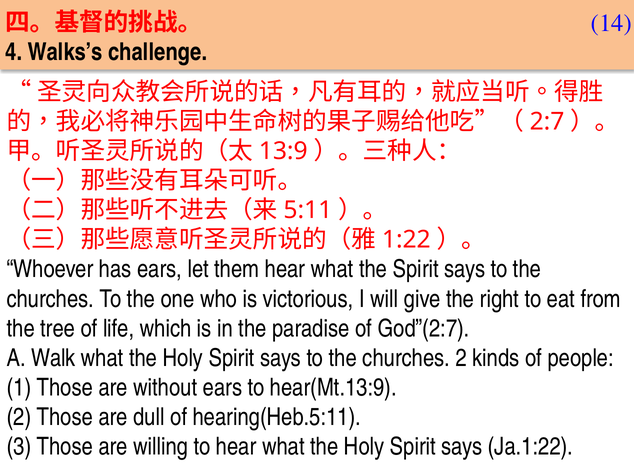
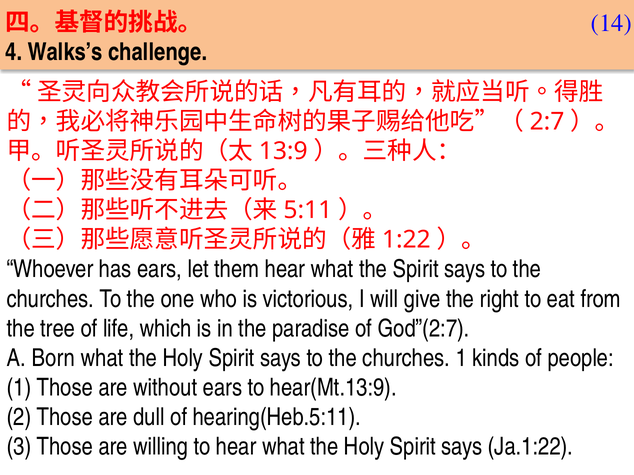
Walk: Walk -> Born
churches 2: 2 -> 1
